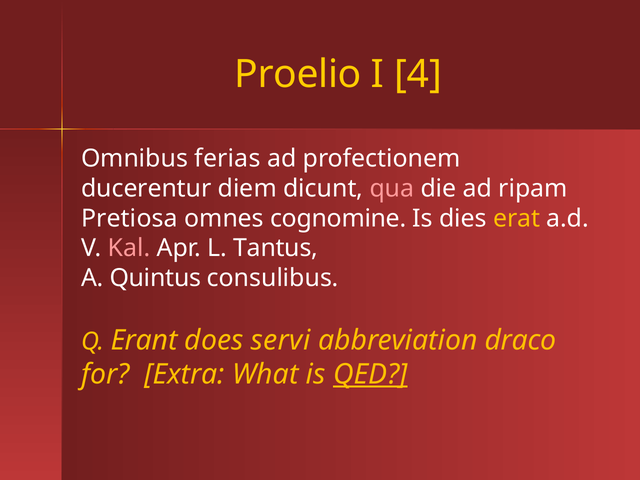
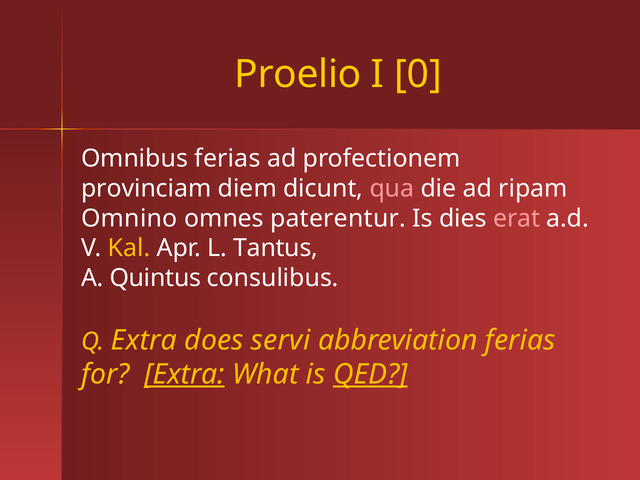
4: 4 -> 0
ducerentur: ducerentur -> provinciam
Pretiosa: Pretiosa -> Omnino
cognomine: cognomine -> paterentur
erat colour: yellow -> pink
Kal colour: pink -> yellow
Q Erant: Erant -> Extra
abbreviation draco: draco -> ferias
Extra at (185, 374) underline: none -> present
